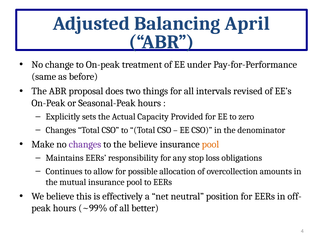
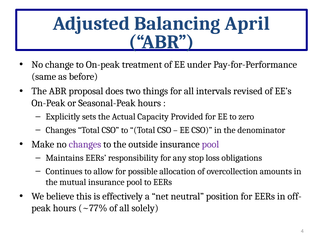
the believe: believe -> outside
pool at (210, 144) colour: orange -> purple
~99%: ~99% -> ~77%
better: better -> solely
